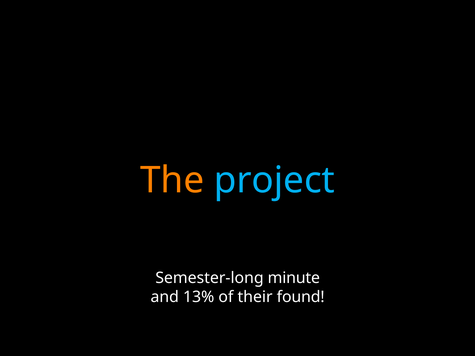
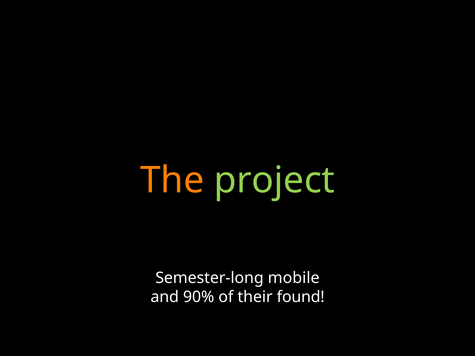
project colour: light blue -> light green
minute: minute -> mobile
13%: 13% -> 90%
